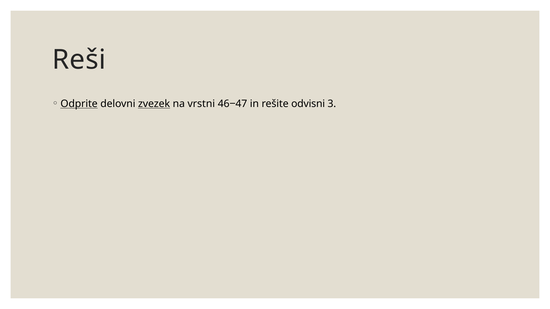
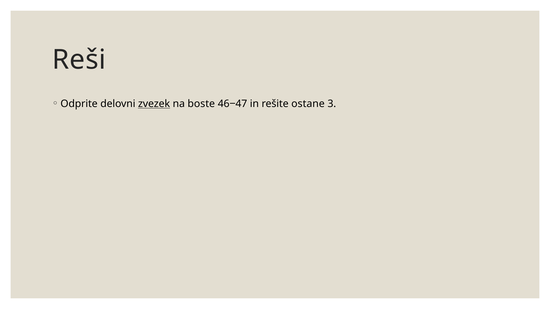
Odprite underline: present -> none
vrstni: vrstni -> boste
odvisni: odvisni -> ostane
